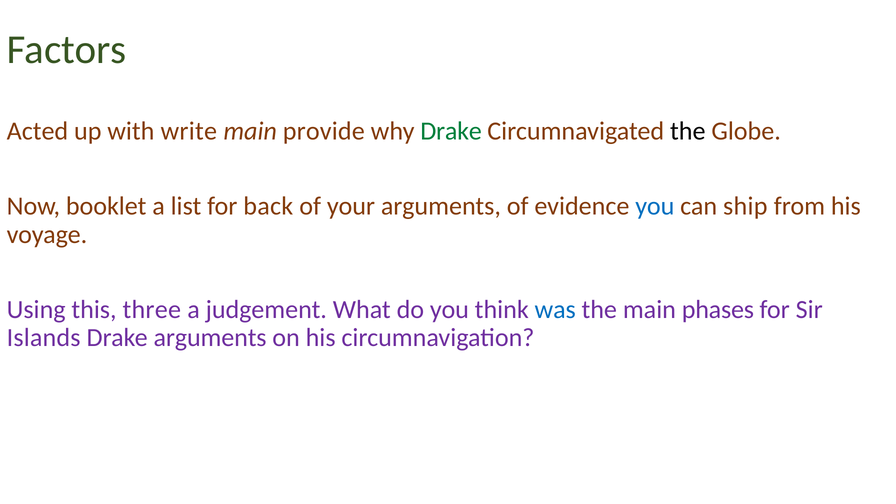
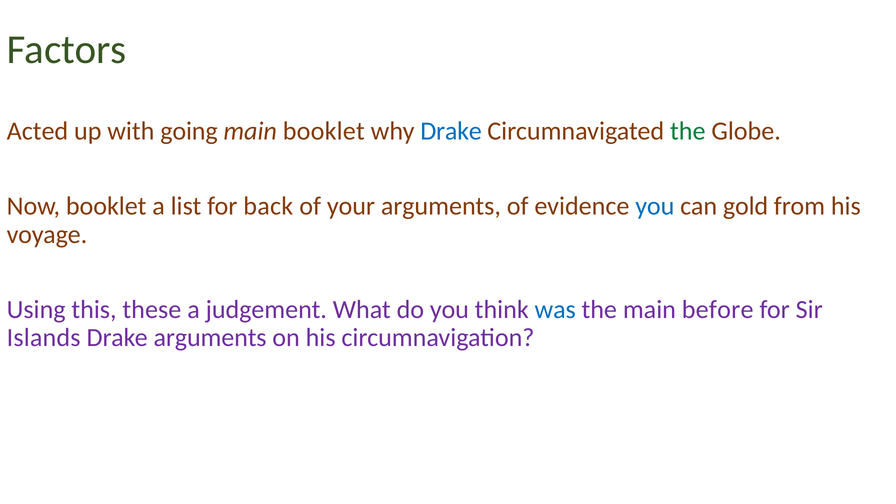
write: write -> going
main provide: provide -> booklet
Drake at (451, 131) colour: green -> blue
the at (688, 131) colour: black -> green
ship: ship -> gold
three: three -> these
phases: phases -> before
